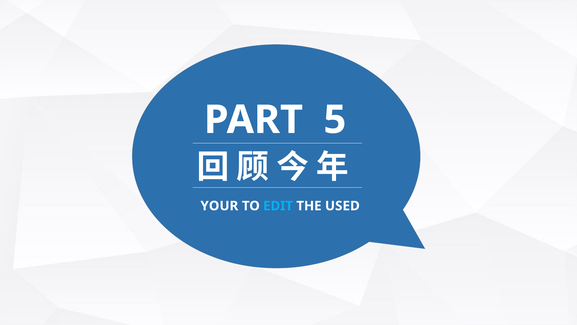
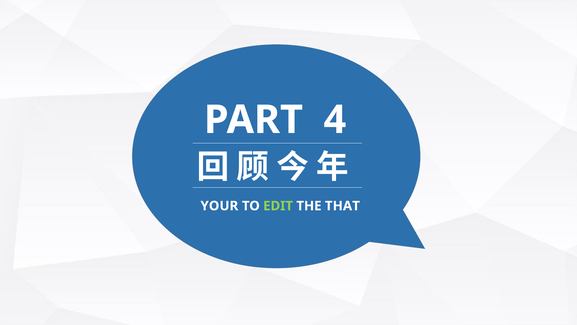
5: 5 -> 4
EDIT colour: light blue -> light green
USED: USED -> THAT
